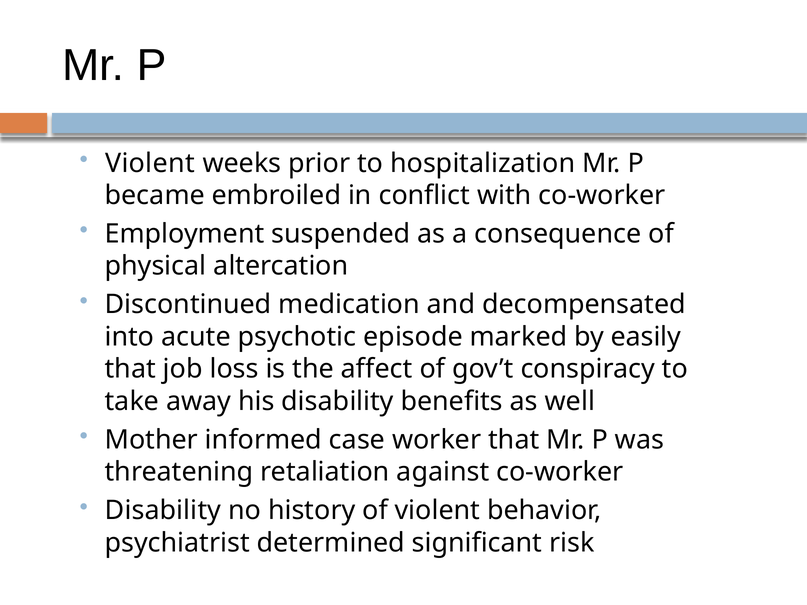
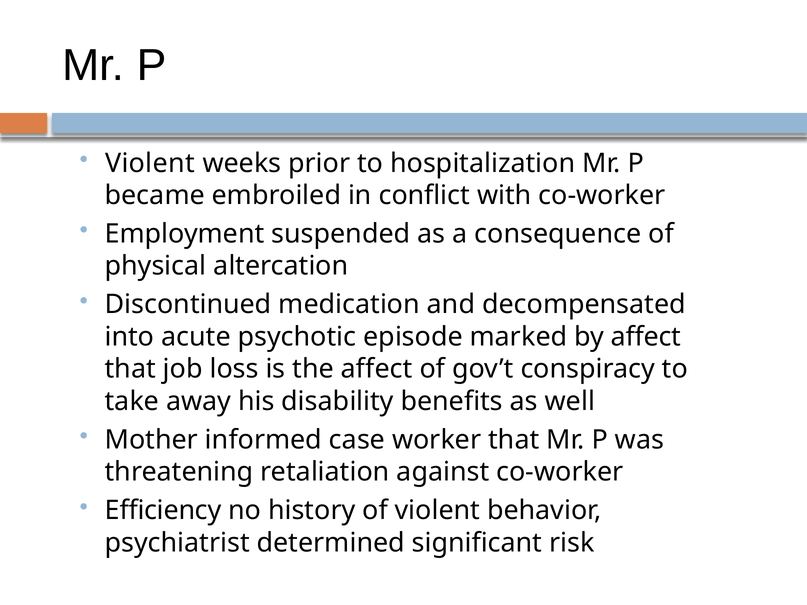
by easily: easily -> affect
Disability at (163, 511): Disability -> Efficiency
